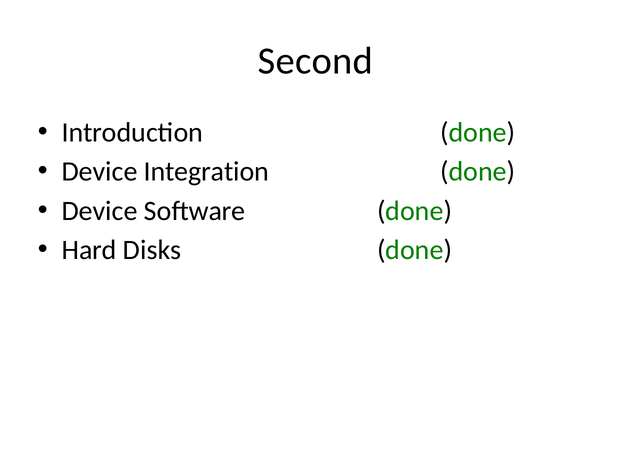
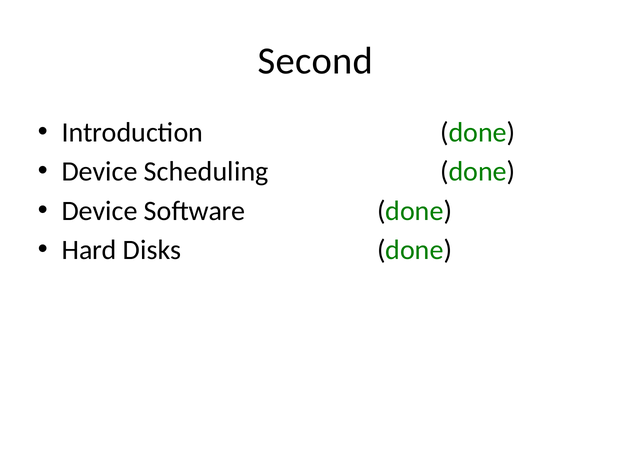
Integration: Integration -> Scheduling
